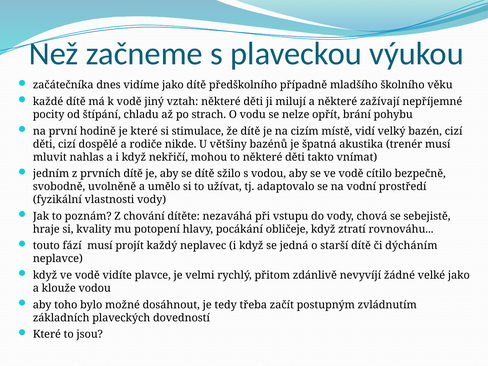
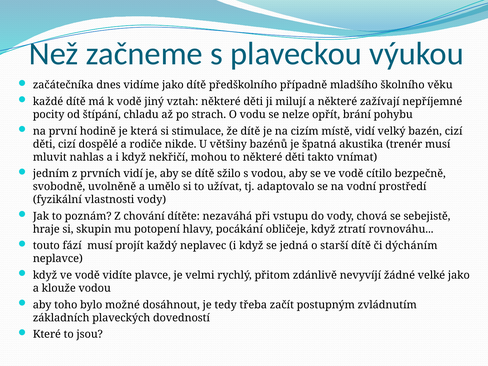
je které: které -> která
prvních dítě: dítě -> vidí
kvality: kvality -> skupin
